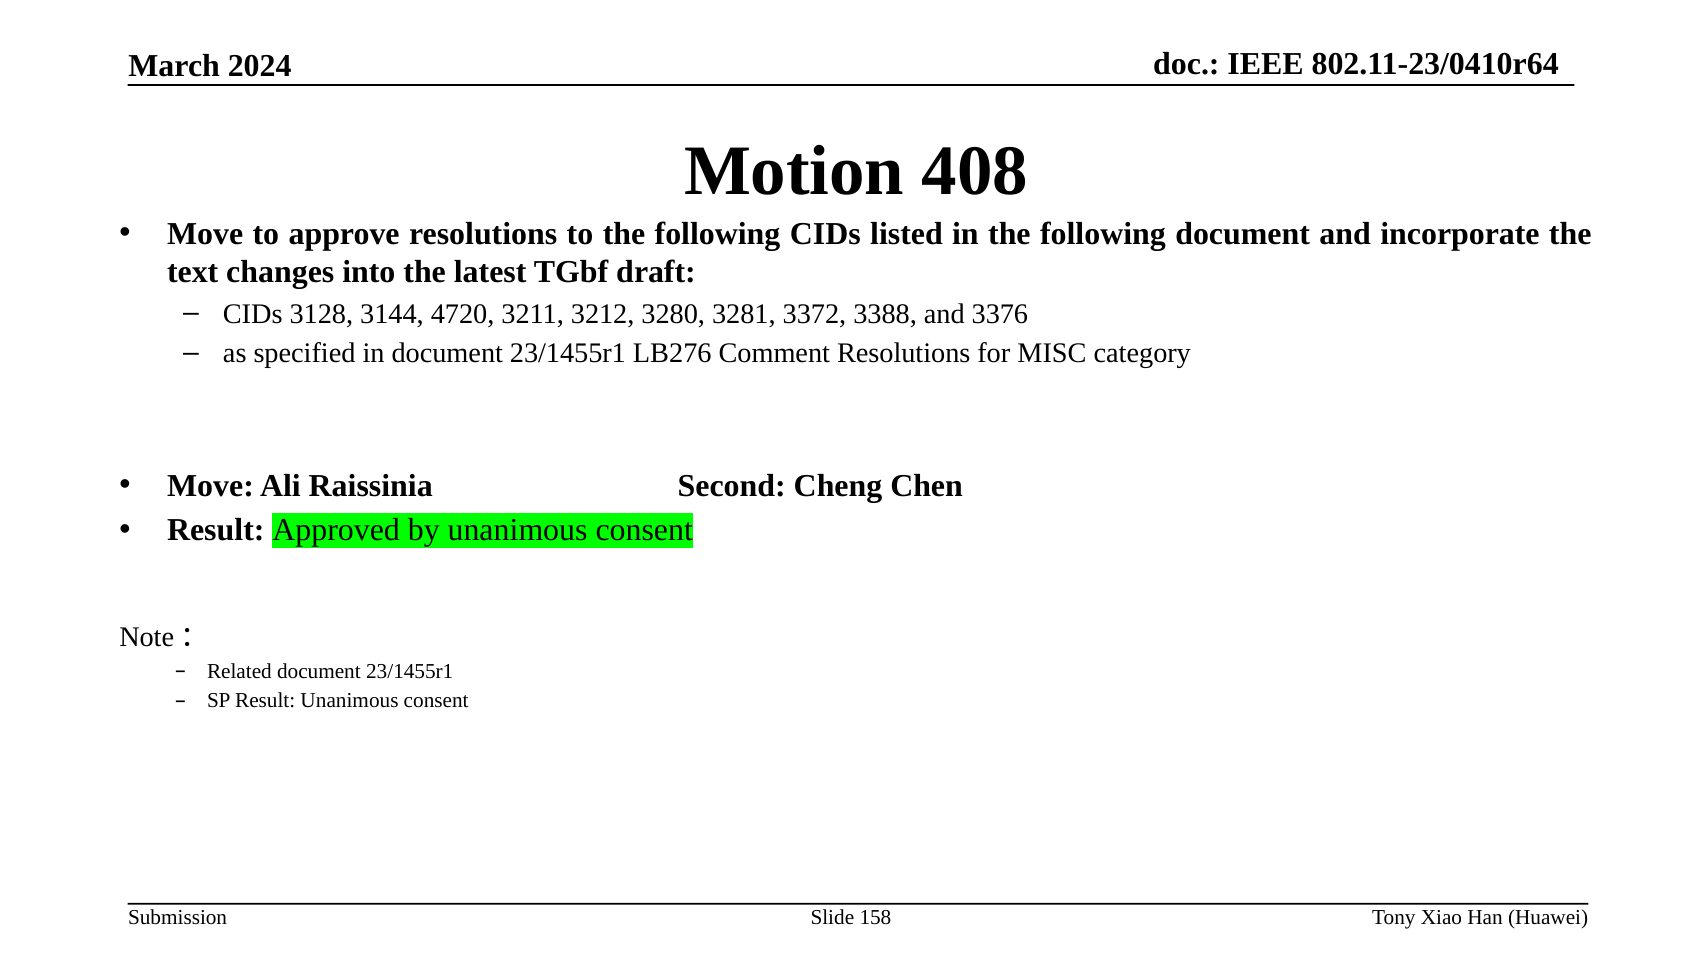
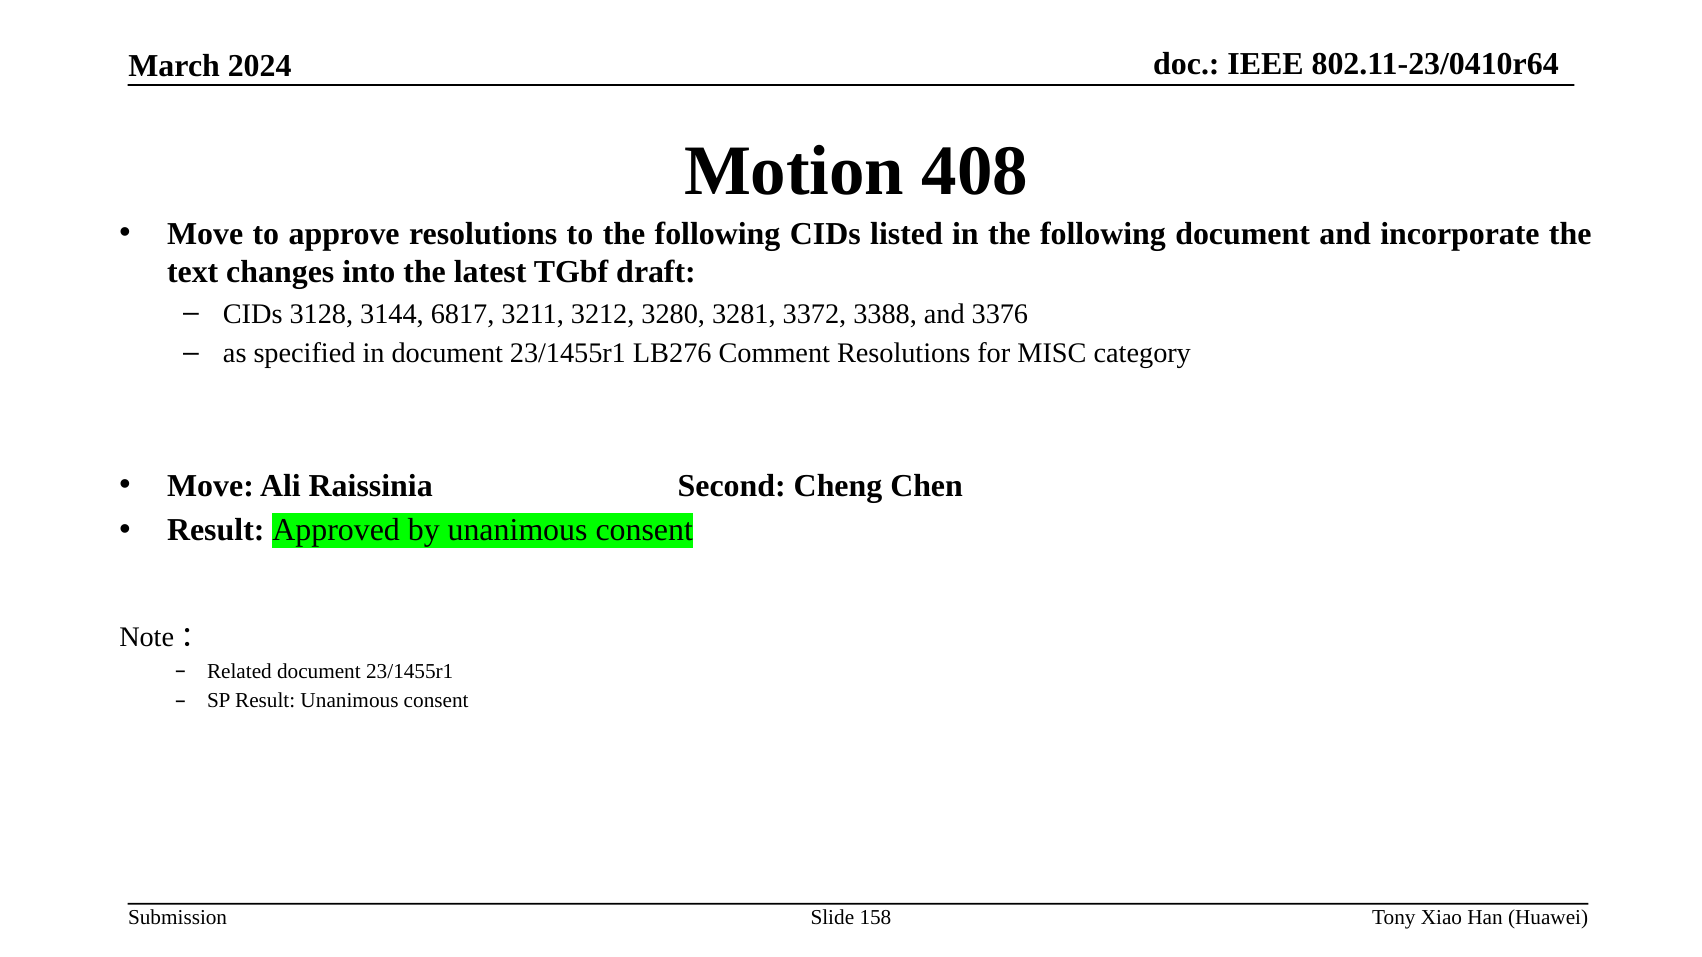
4720: 4720 -> 6817
